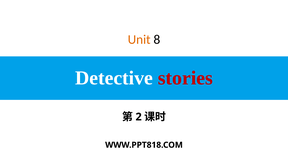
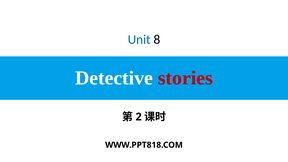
Unit colour: orange -> blue
